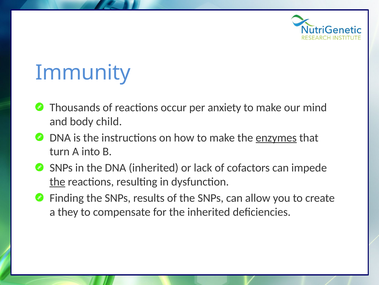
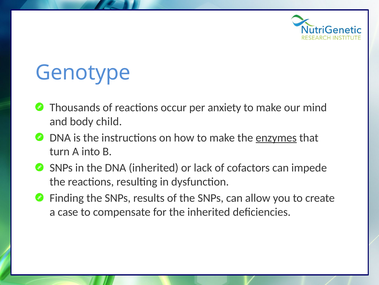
Immunity: Immunity -> Genotype
the at (57, 181) underline: present -> none
they: they -> case
